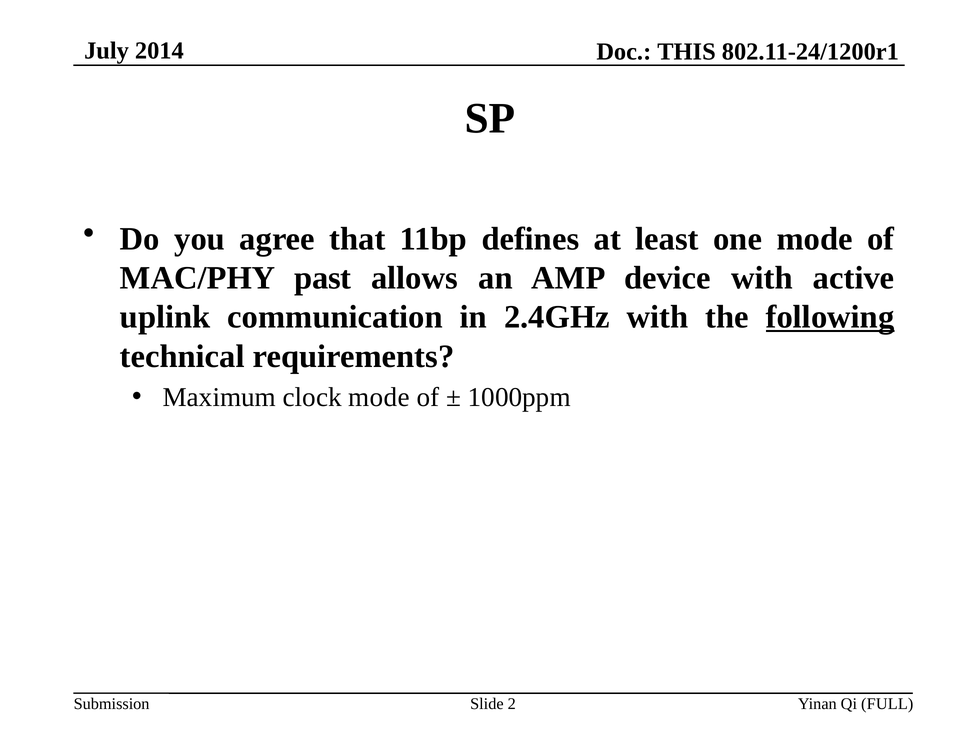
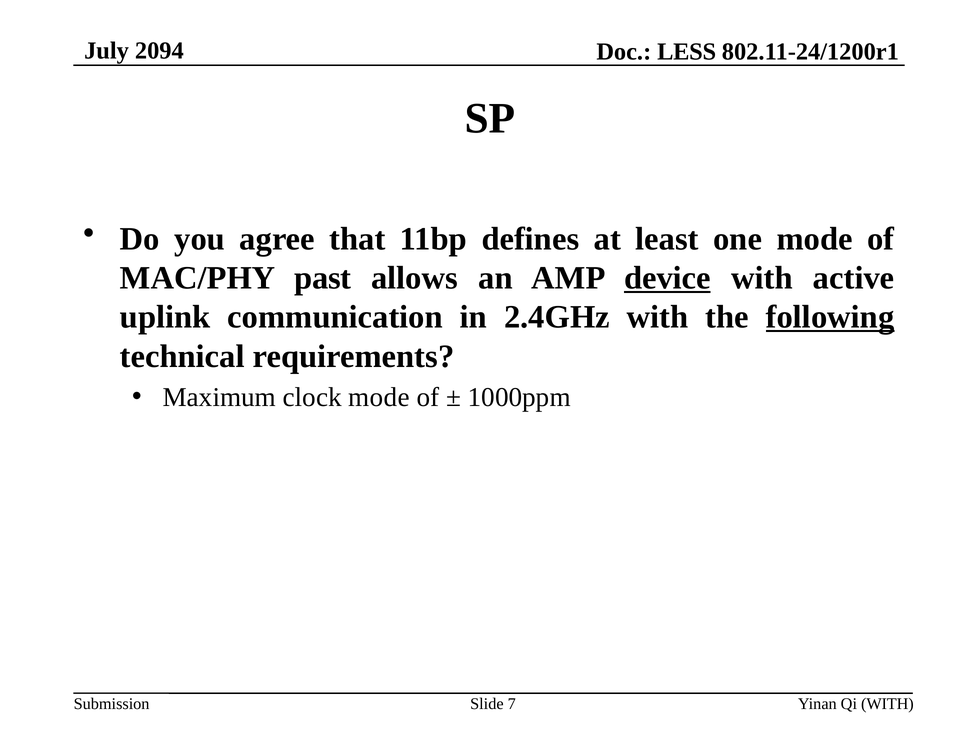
2014: 2014 -> 2094
THIS: THIS -> LESS
device underline: none -> present
2: 2 -> 7
Qi FULL: FULL -> WITH
